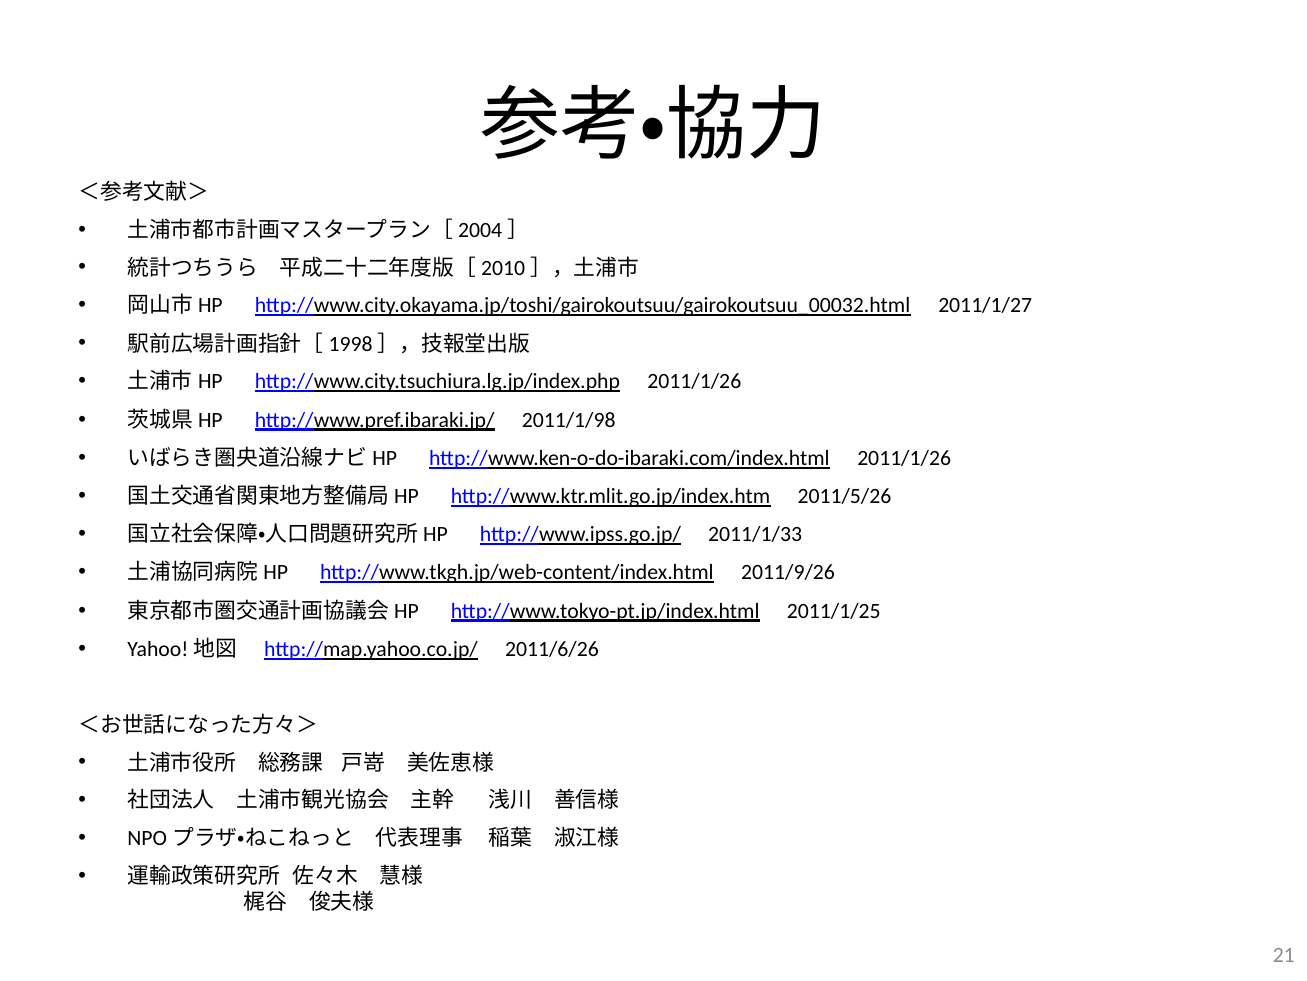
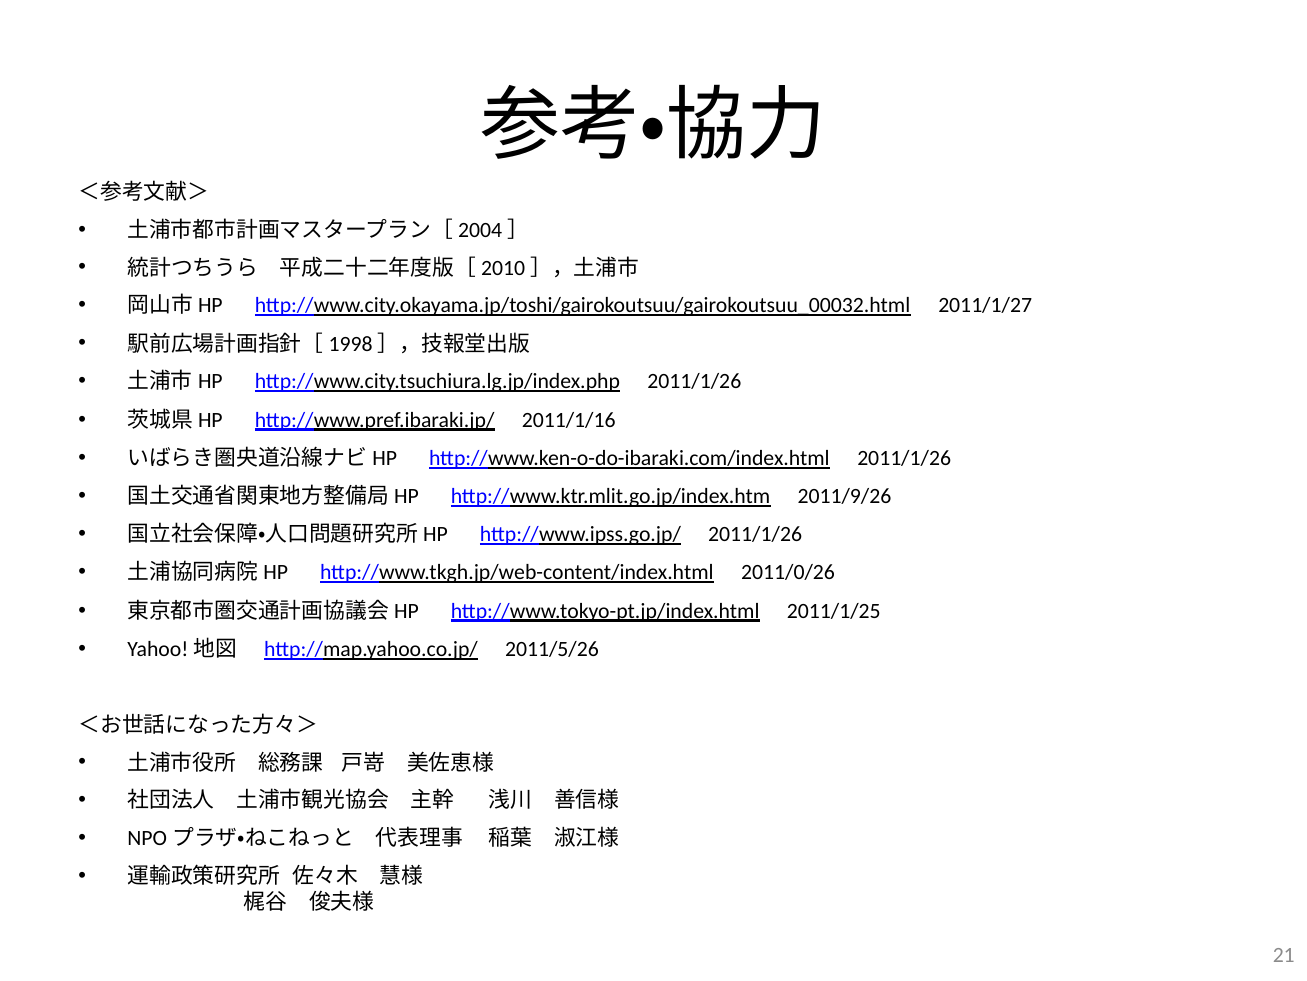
2011/1/98: 2011/1/98 -> 2011/1/16
2011/5/26: 2011/5/26 -> 2011/9/26
http://www.ipss.go.jp/ 2011/1/33: 2011/1/33 -> 2011/1/26
2011/9/26: 2011/9/26 -> 2011/0/26
2011/6/26: 2011/6/26 -> 2011/5/26
